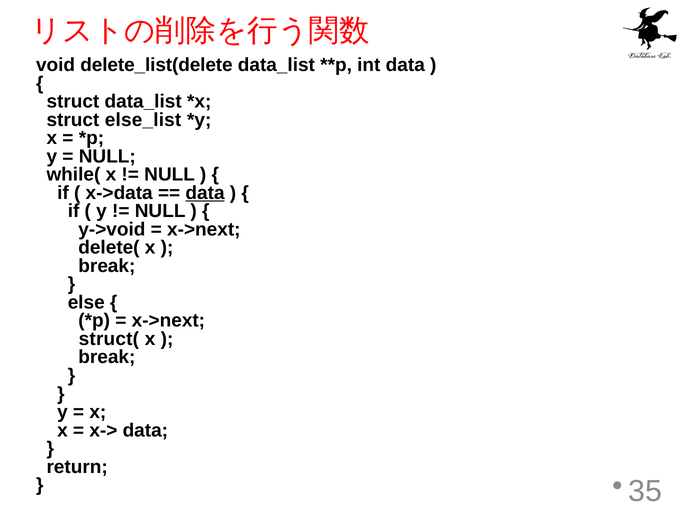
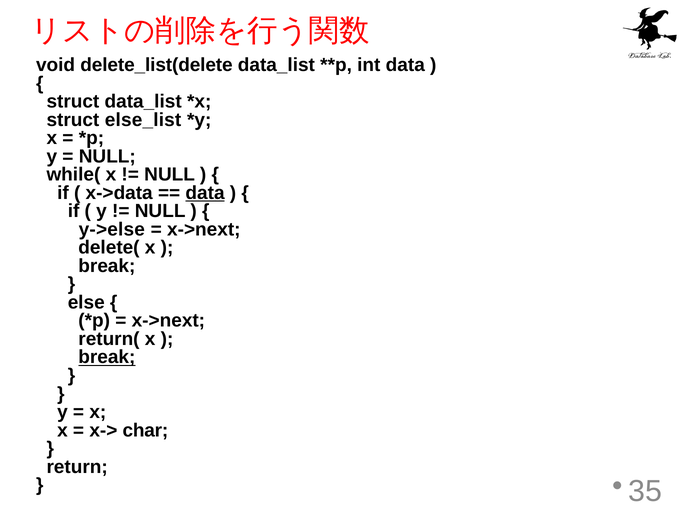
y->void: y->void -> y->else
struct(: struct( -> return(
break at (107, 357) underline: none -> present
x-> data: data -> char
